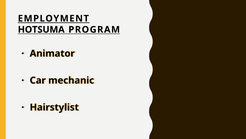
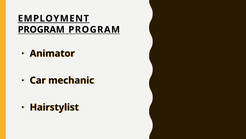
HOTSUMA at (41, 29): HOTSUMA -> PROGRAM
